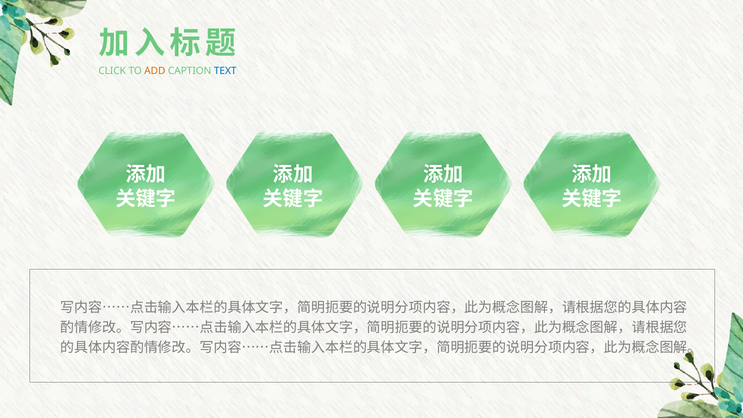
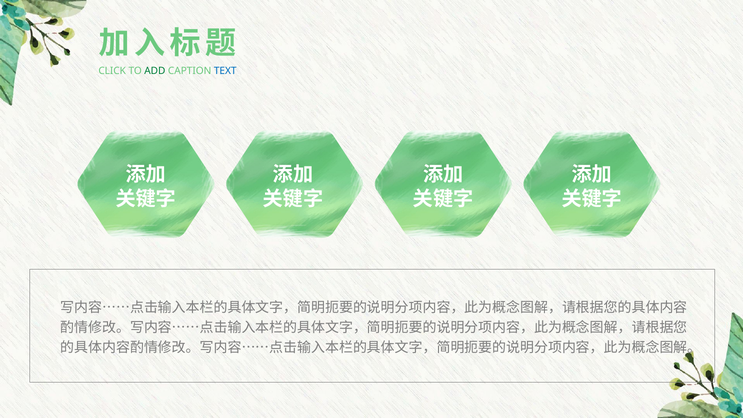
ADD colour: orange -> green
